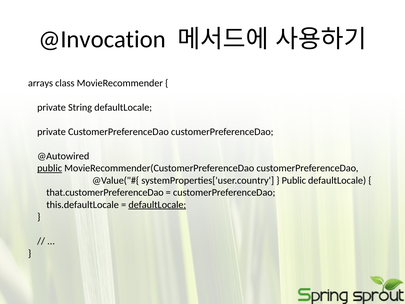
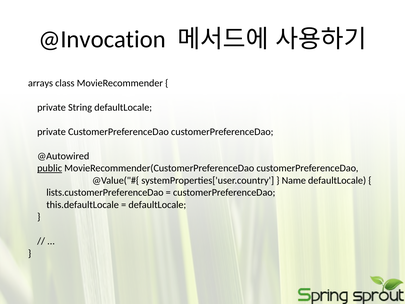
Public at (294, 180): Public -> Name
that.customerPreferenceDao: that.customerPreferenceDao -> lists.customerPreferenceDao
defaultLocale at (157, 205) underline: present -> none
